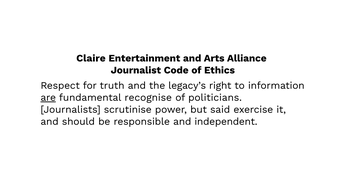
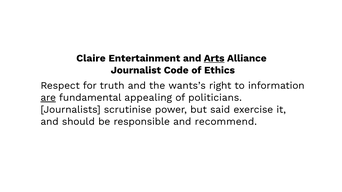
Arts underline: none -> present
legacy’s: legacy’s -> wants’s
recognise: recognise -> appealing
independent: independent -> recommend
